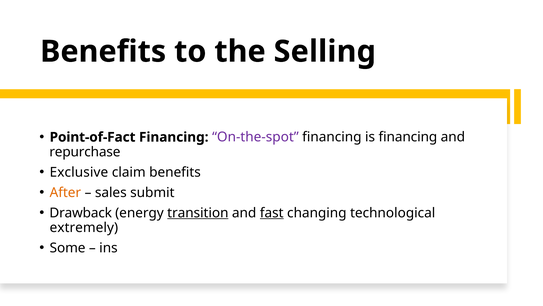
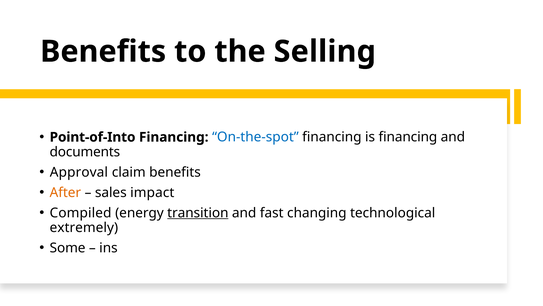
Point-of-Fact: Point-of-Fact -> Point-of-Into
On-the-spot colour: purple -> blue
repurchase: repurchase -> documents
Exclusive: Exclusive -> Approval
submit: submit -> impact
Drawback: Drawback -> Compiled
fast underline: present -> none
